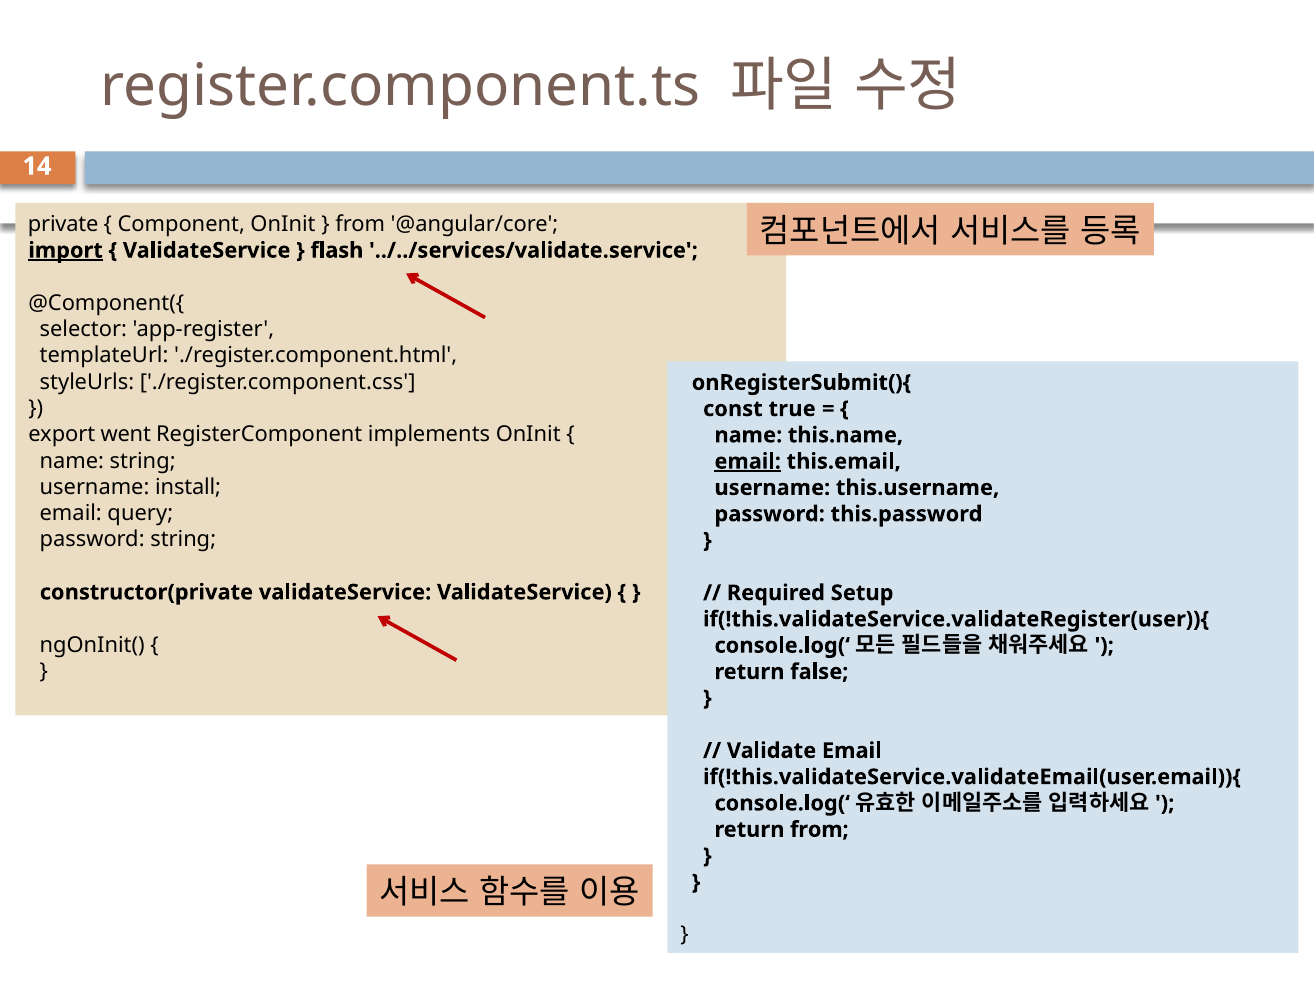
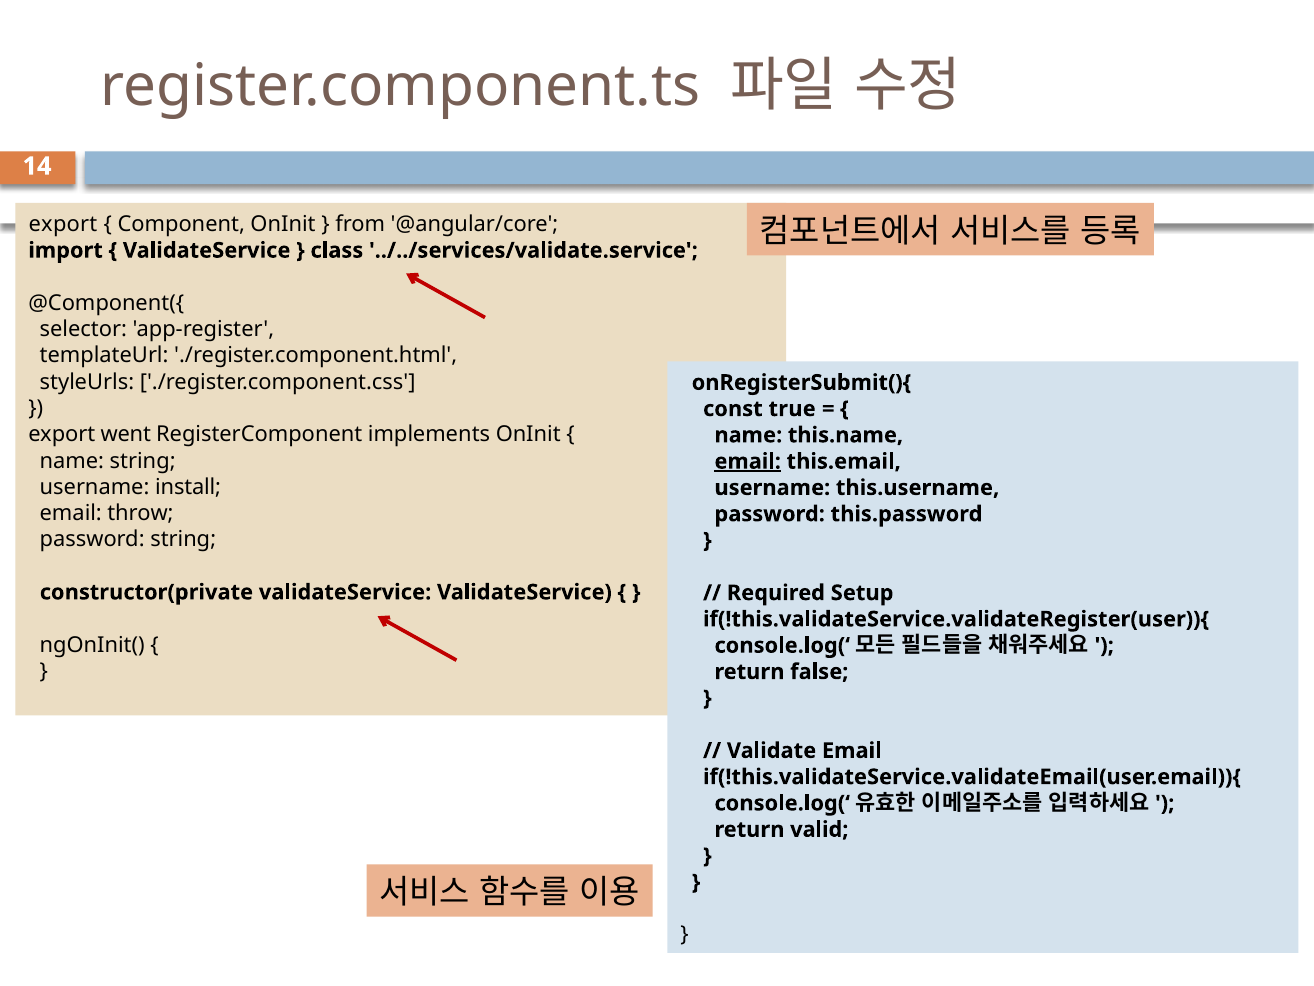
private at (63, 224): private -> export
import underline: present -> none
flash: flash -> class
query: query -> throw
return from: from -> valid
